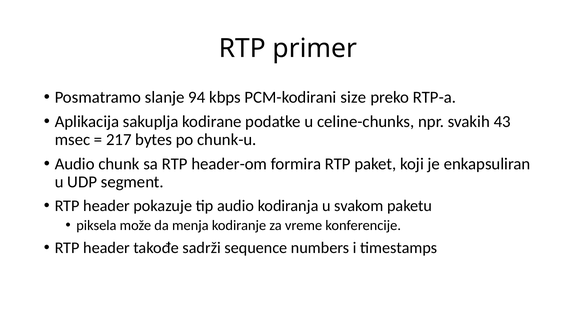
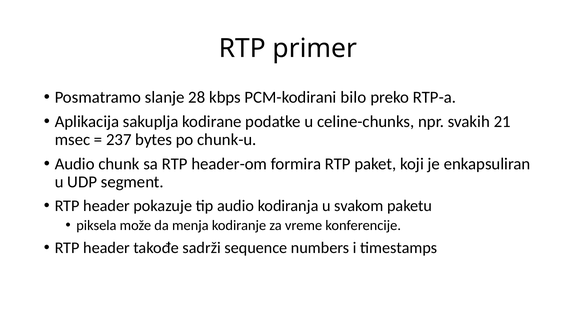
94: 94 -> 28
size: size -> bilo
43: 43 -> 21
217: 217 -> 237
